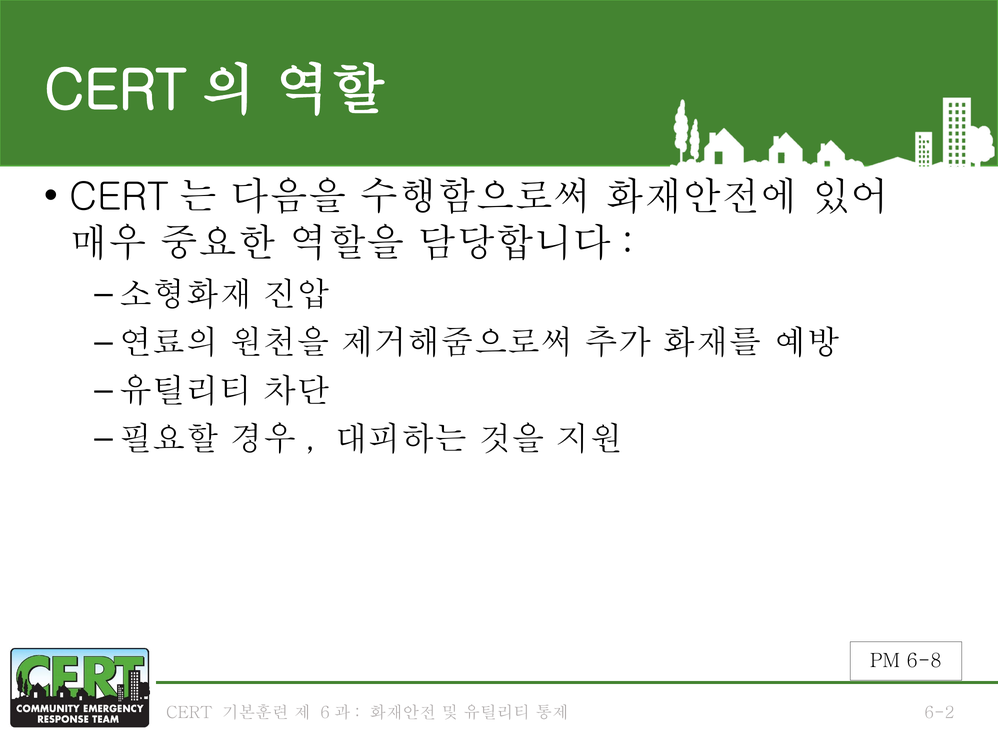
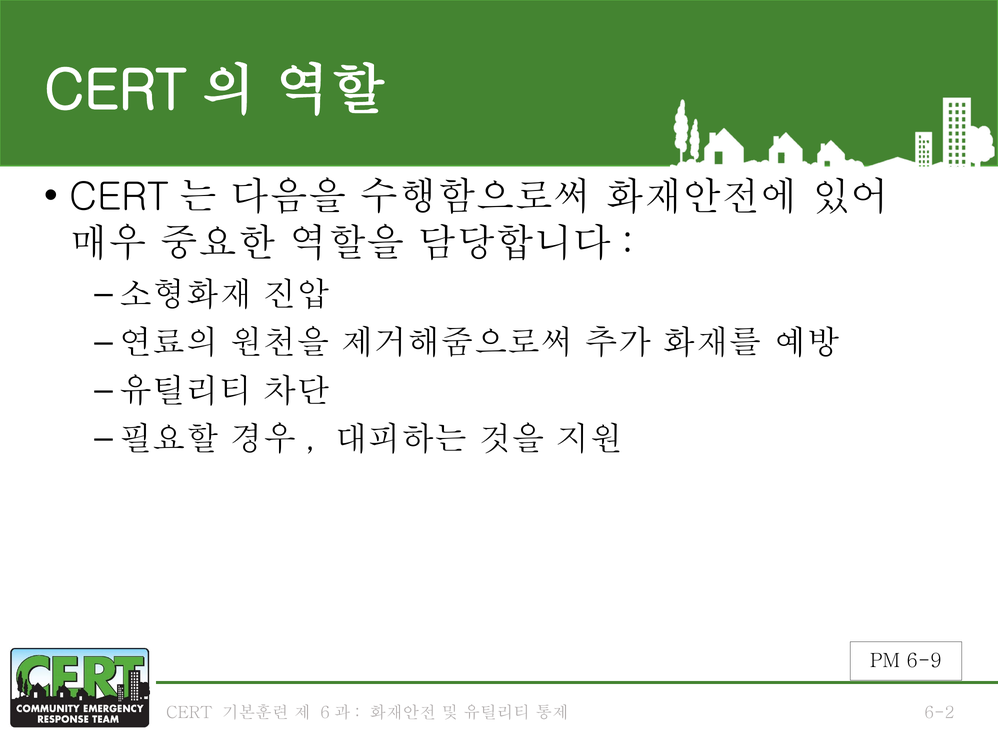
6-8: 6-8 -> 6-9
